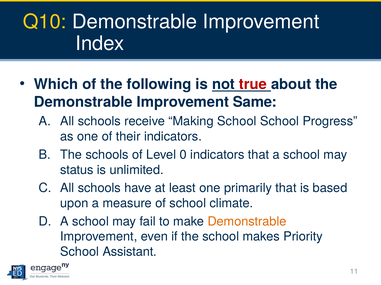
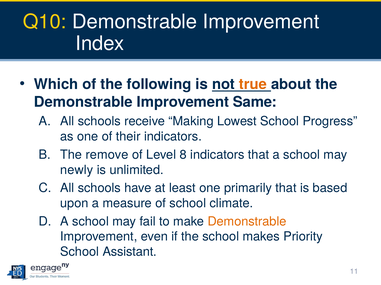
true colour: red -> orange
Making School: School -> Lowest
The schools: schools -> remove
0: 0 -> 8
status: status -> newly
